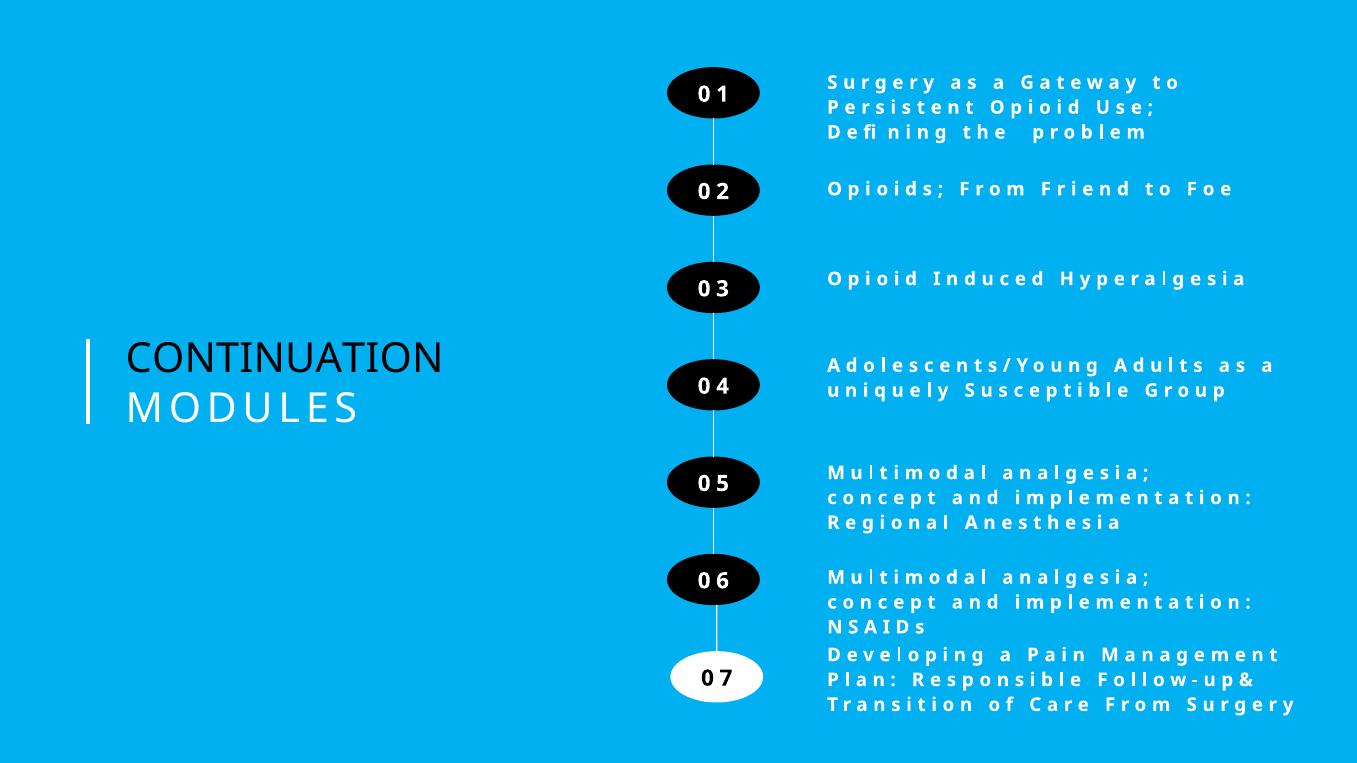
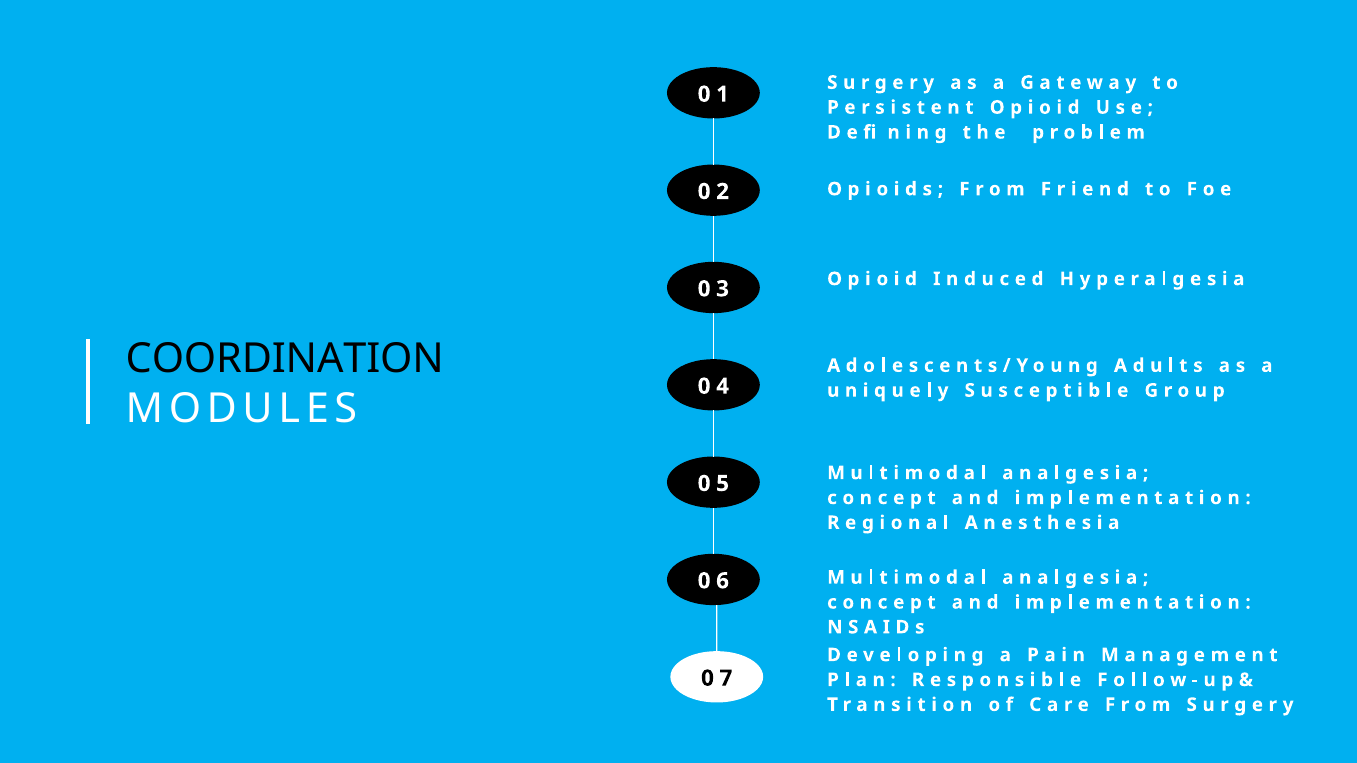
CONTINUATION: CONTINUATION -> COORDINATION
